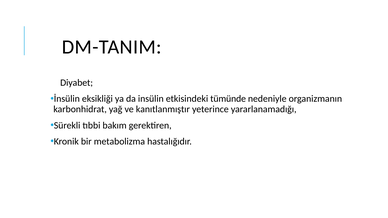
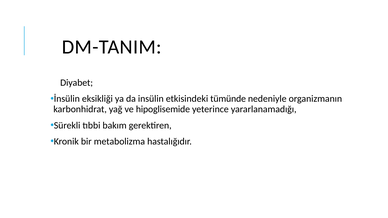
kanıtlanmıştır: kanıtlanmıştır -> hipoglisemide
